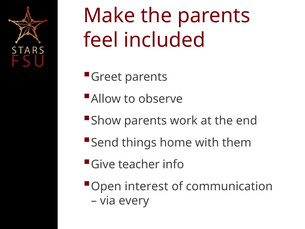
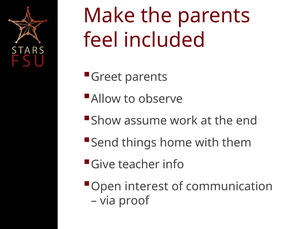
Show parents: parents -> assume
every: every -> proof
